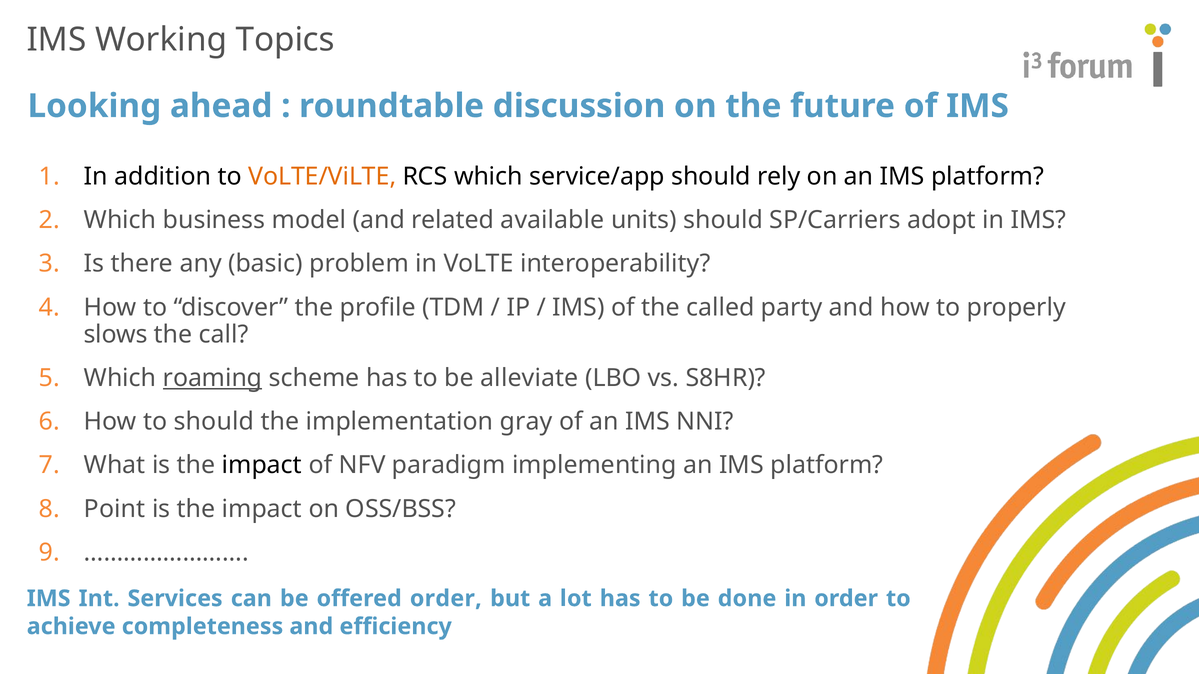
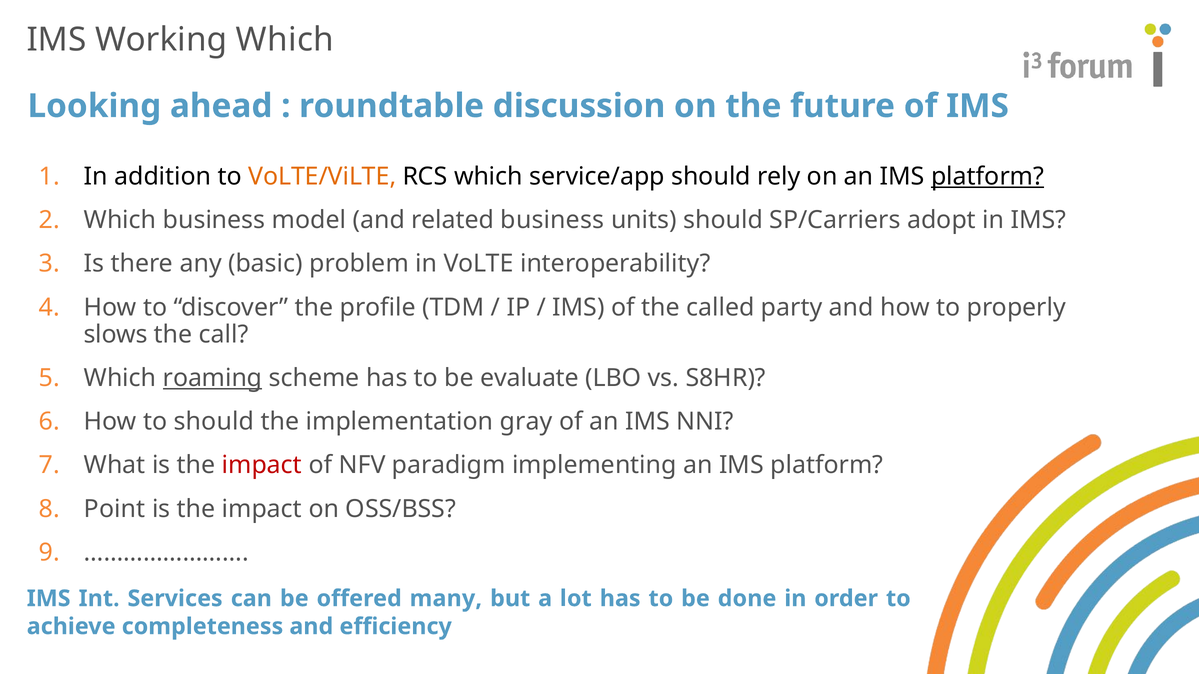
Working Topics: Topics -> Which
platform at (988, 177) underline: none -> present
related available: available -> business
alleviate: alleviate -> evaluate
impact at (262, 466) colour: black -> red
offered order: order -> many
